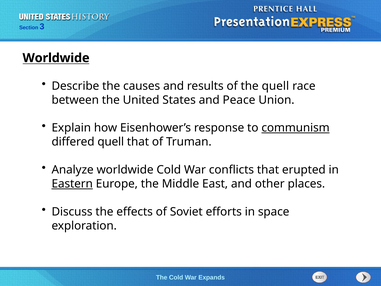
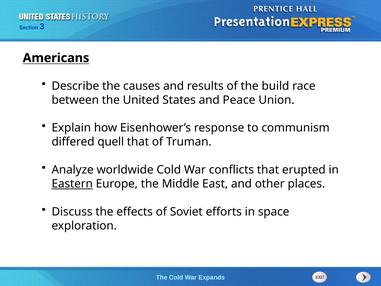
Worldwide at (56, 58): Worldwide -> Americans
the quell: quell -> build
communism underline: present -> none
